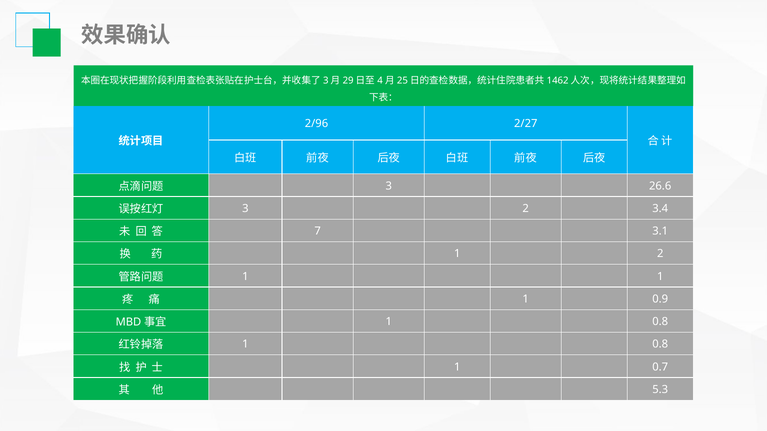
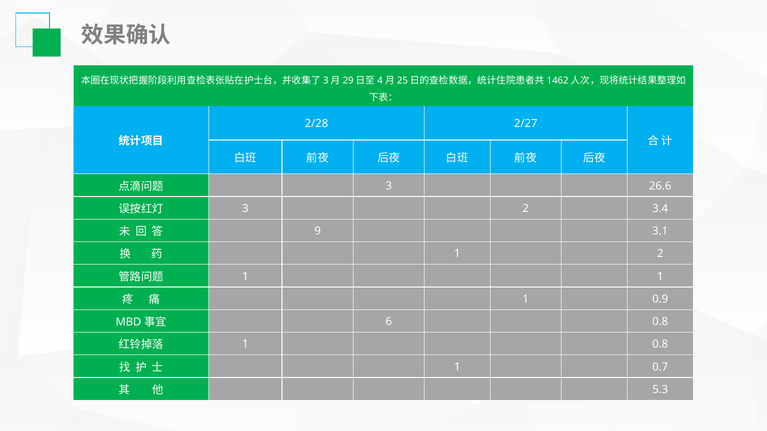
2/96: 2/96 -> 2/28
7: 7 -> 9
1 at (389, 322): 1 -> 6
